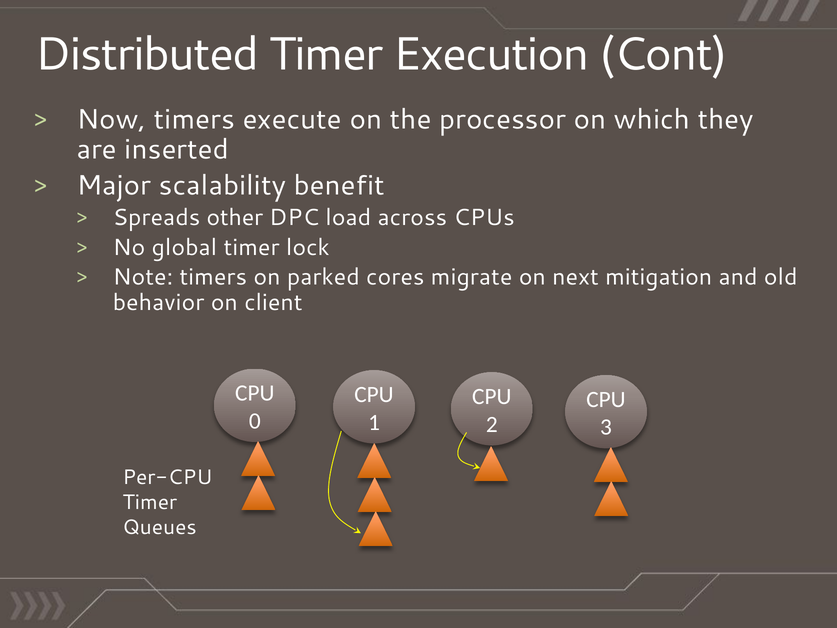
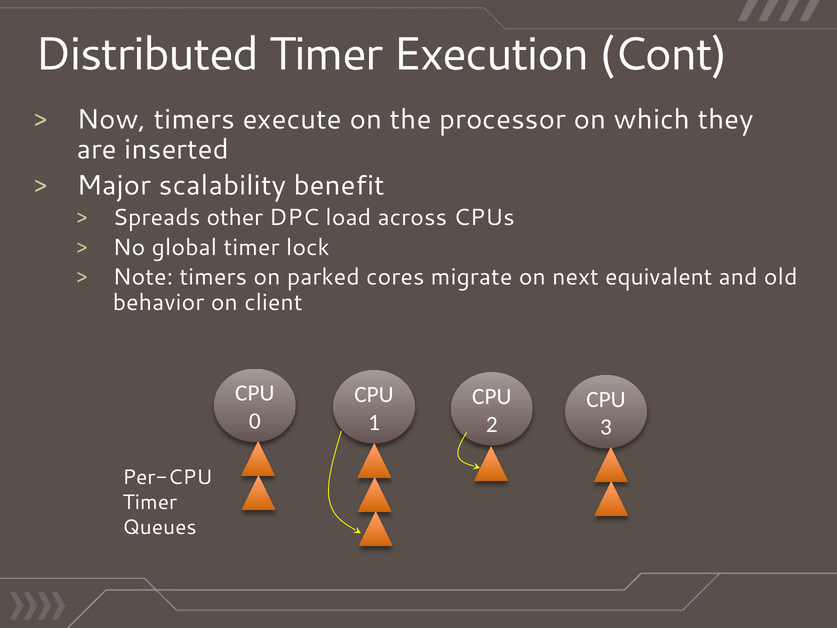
mitigation: mitigation -> equivalent
